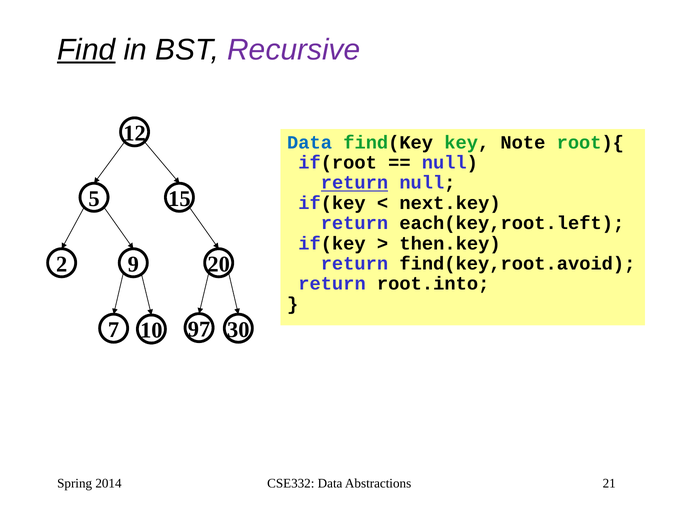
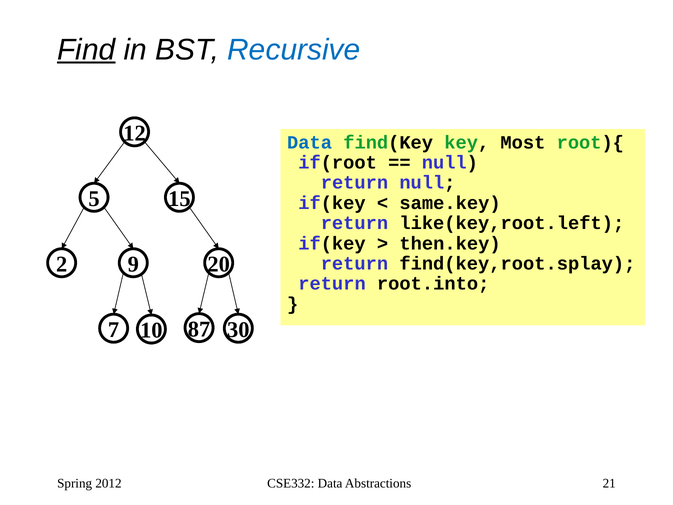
Recursive colour: purple -> blue
Note: Note -> Most
return at (354, 183) underline: present -> none
next.key: next.key -> same.key
each(key,root.left: each(key,root.left -> like(key,root.left
find(key,root.avoid: find(key,root.avoid -> find(key,root.splay
97: 97 -> 87
2014: 2014 -> 2012
